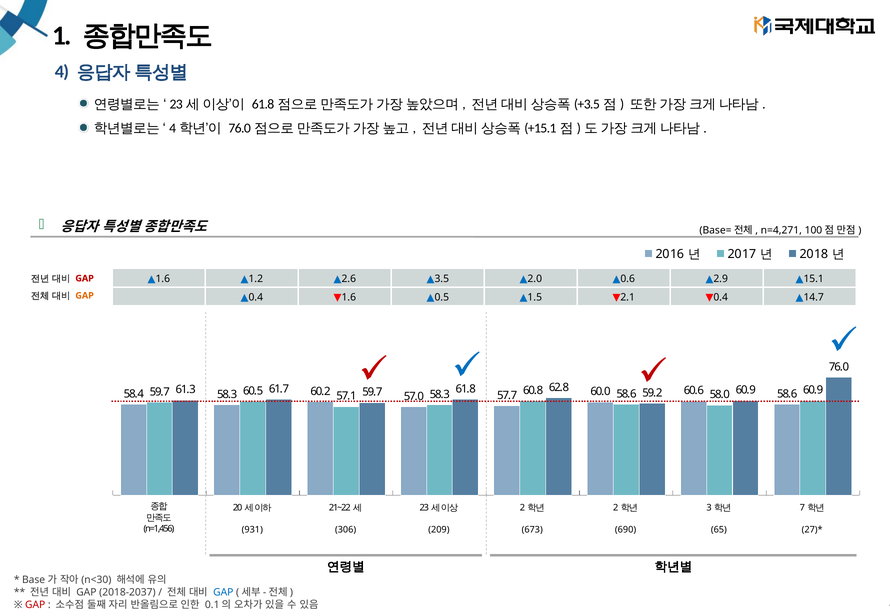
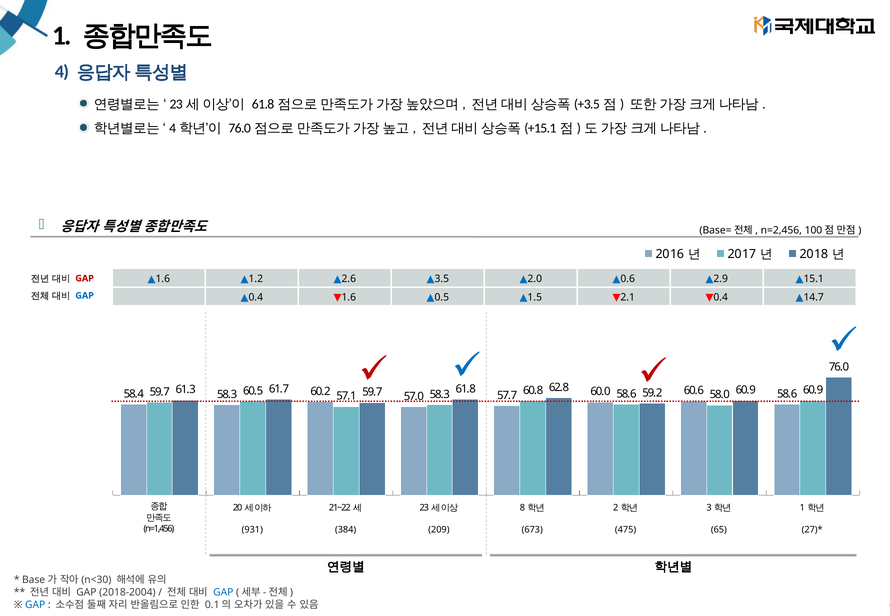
n=4,271: n=4,271 -> n=2,456
GAP at (85, 296) colour: orange -> blue
2 at (522, 508): 2 -> 8
7 at (802, 508): 7 -> 1
306: 306 -> 384
690: 690 -> 475
2018-2037: 2018-2037 -> 2018-2004
GAP at (35, 605) colour: red -> blue
